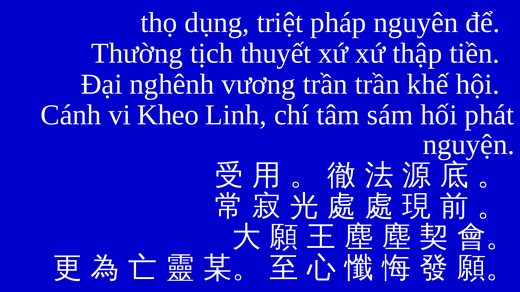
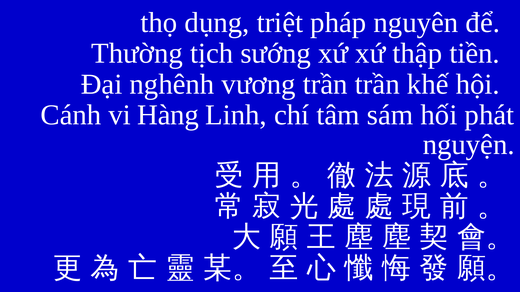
thuyết: thuyết -> sướng
Kheo: Kheo -> Hàng
